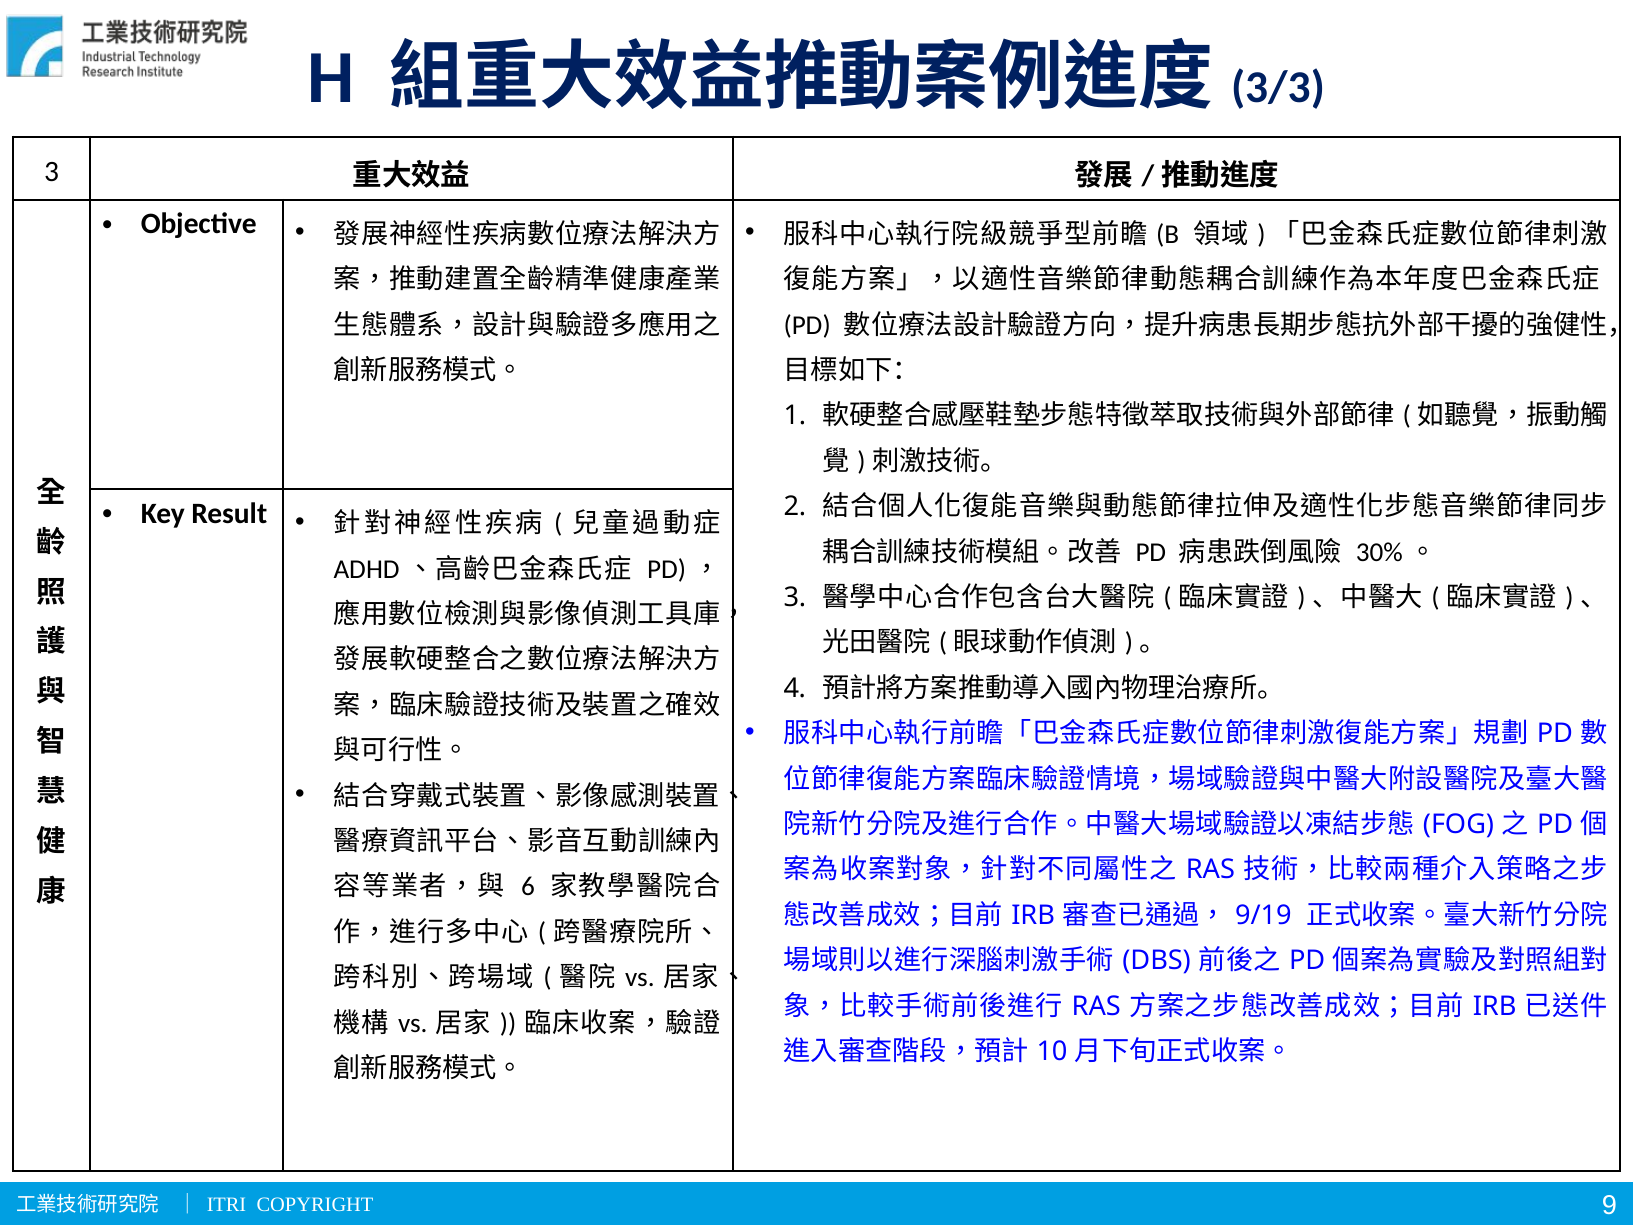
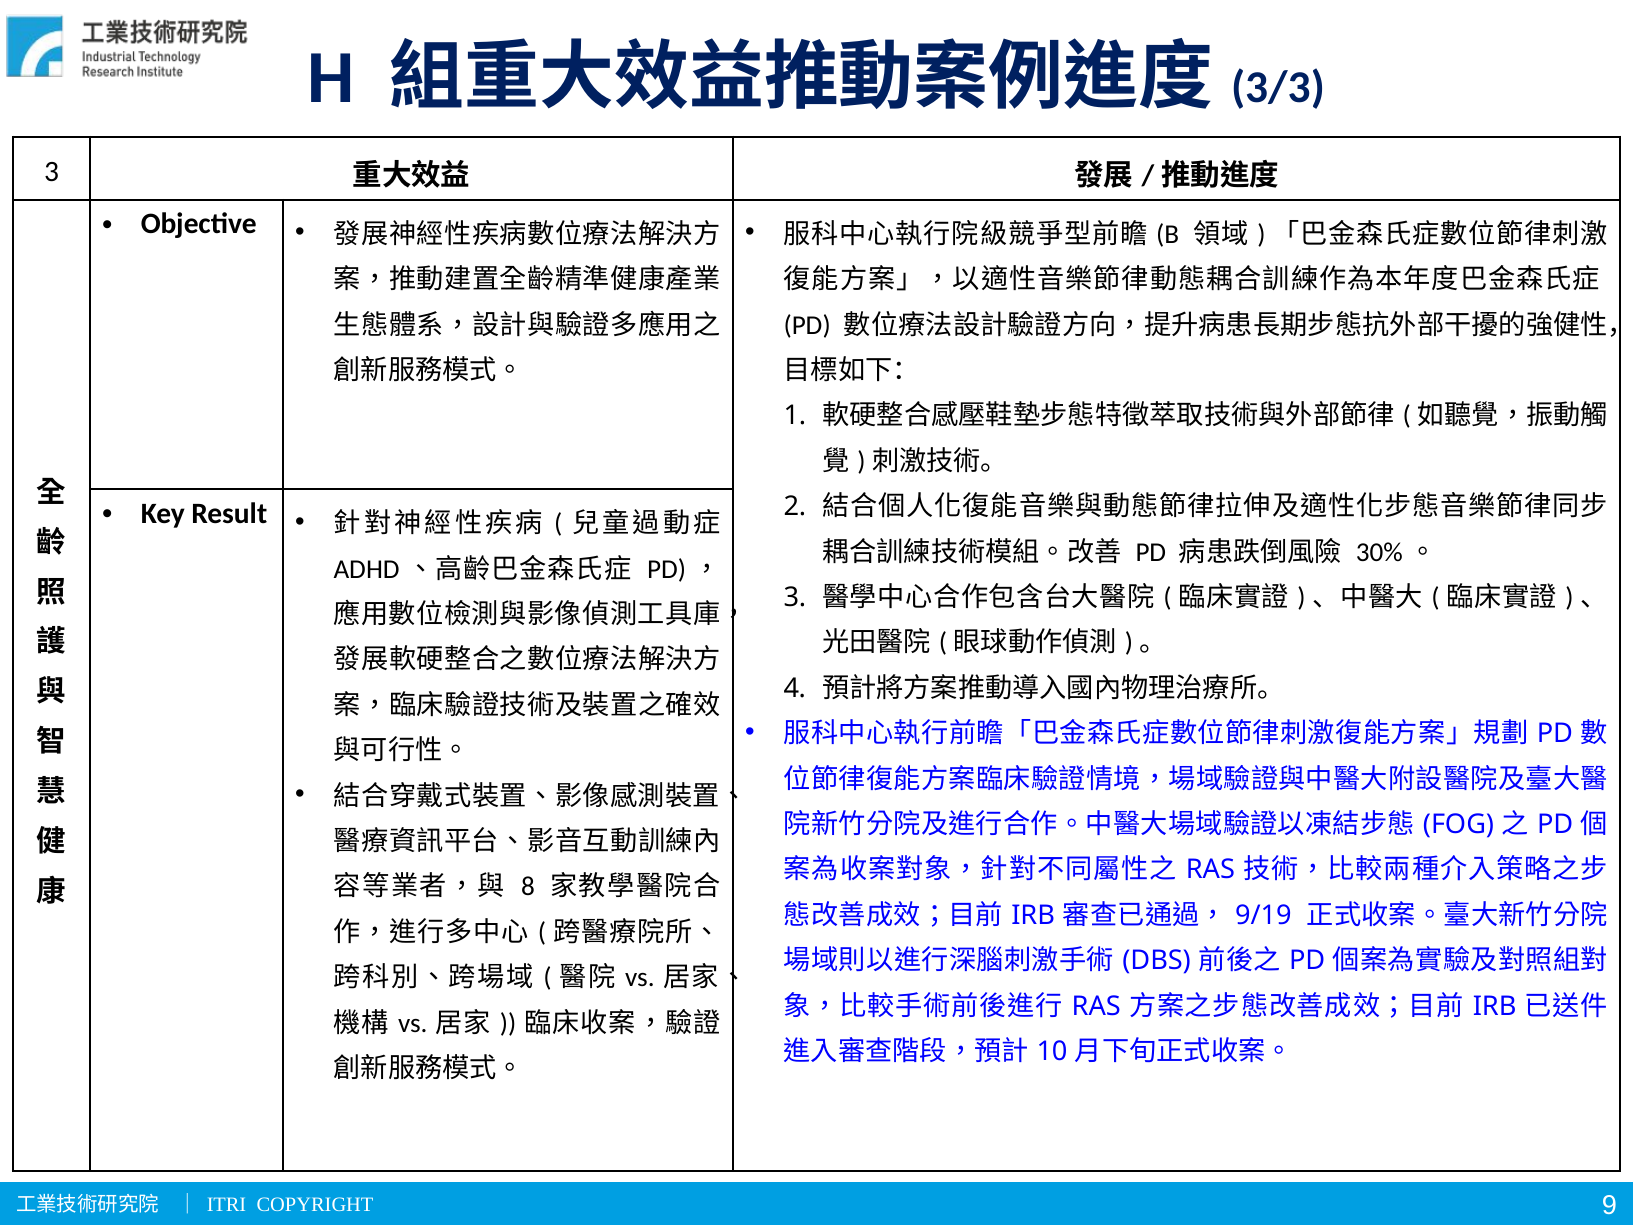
6: 6 -> 8
